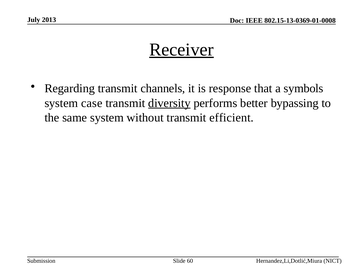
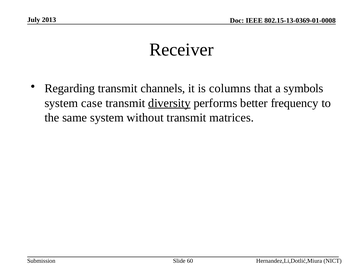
Receiver underline: present -> none
response: response -> columns
bypassing: bypassing -> frequency
efficient: efficient -> matrices
